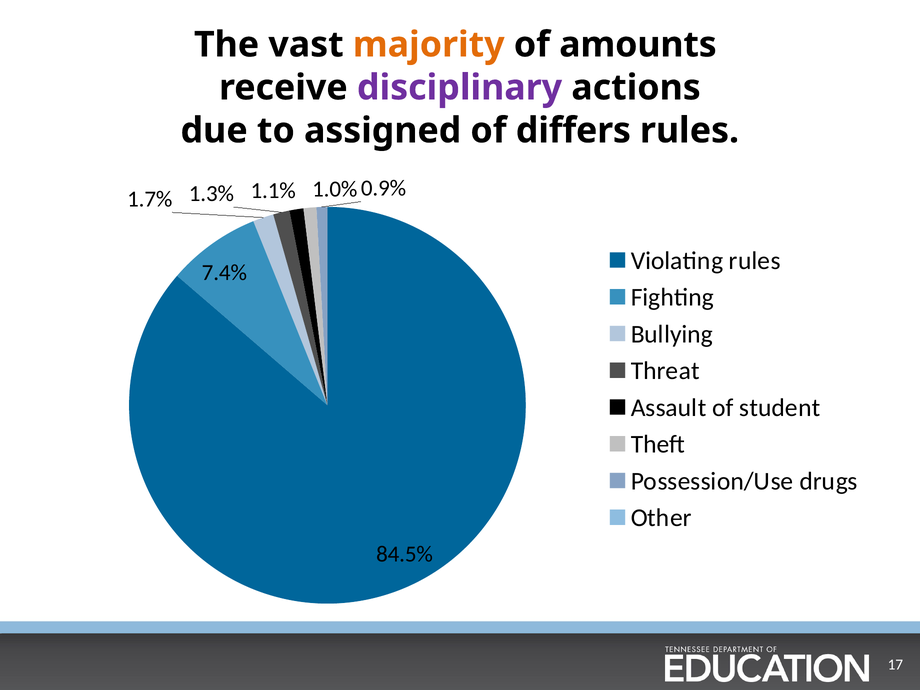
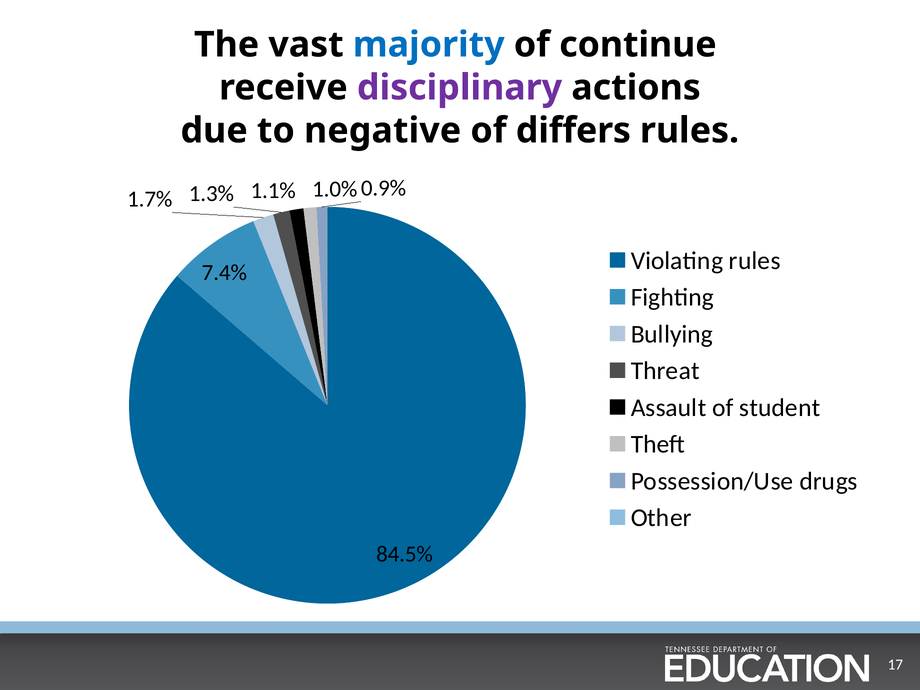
majority colour: orange -> blue
amounts: amounts -> continue
assigned: assigned -> negative
